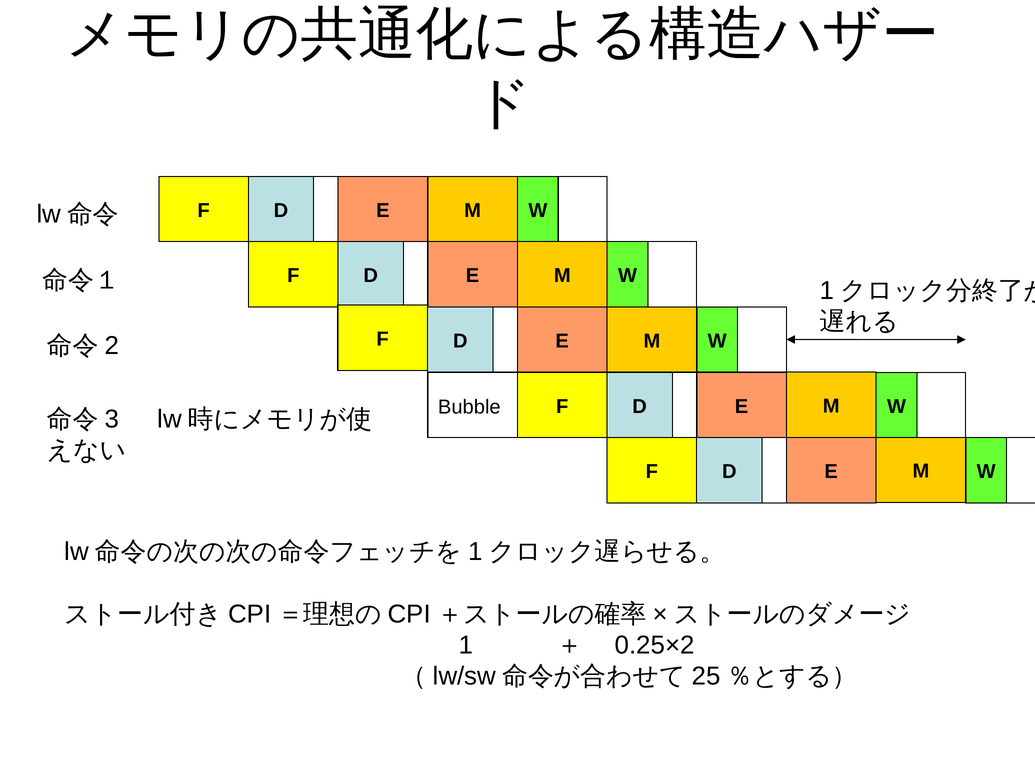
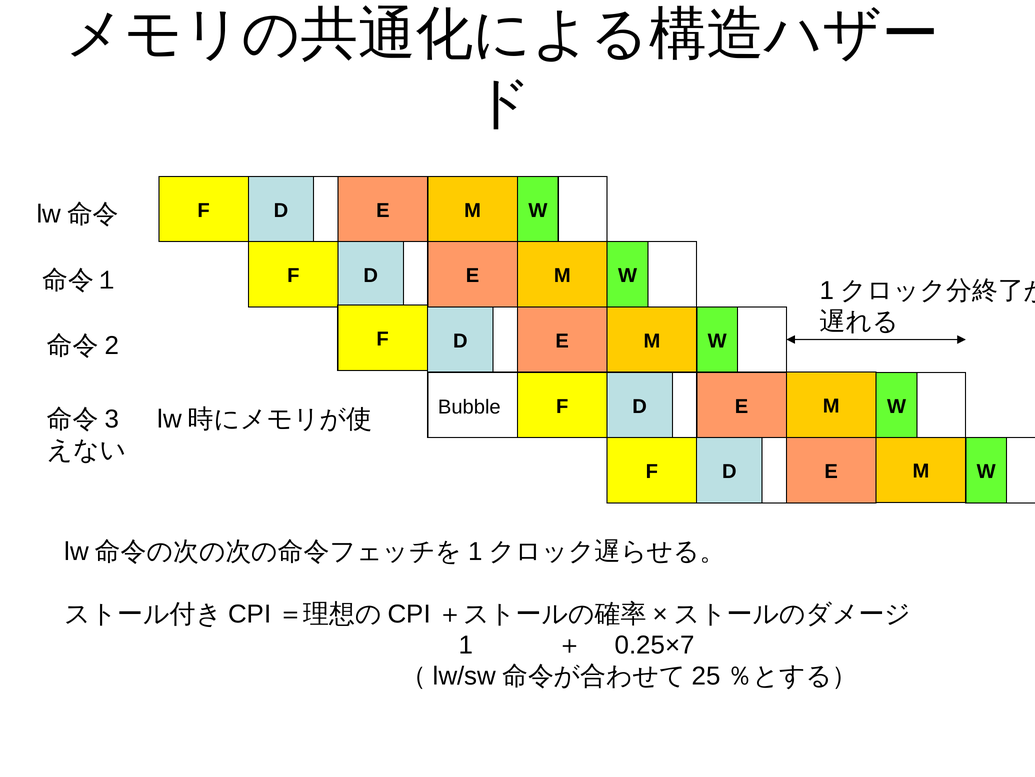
0.25×2: 0.25×2 -> 0.25×7
